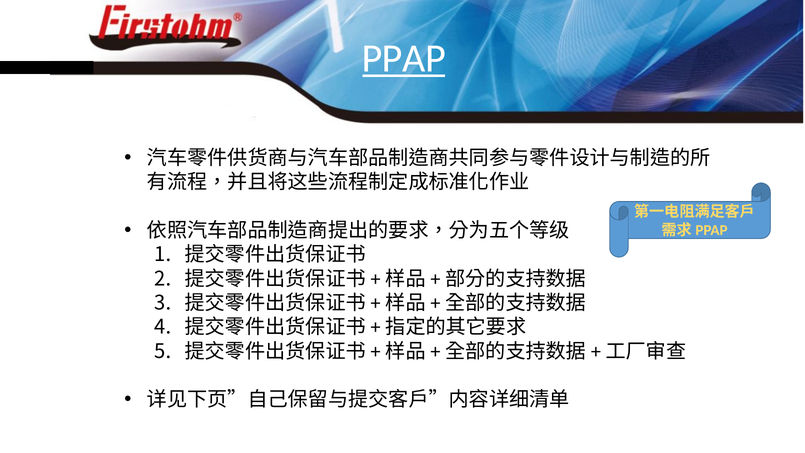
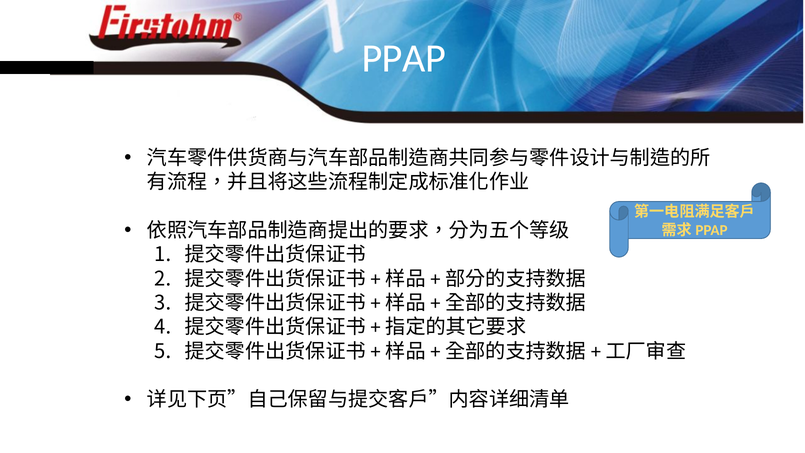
PPAP underline: present -> none
